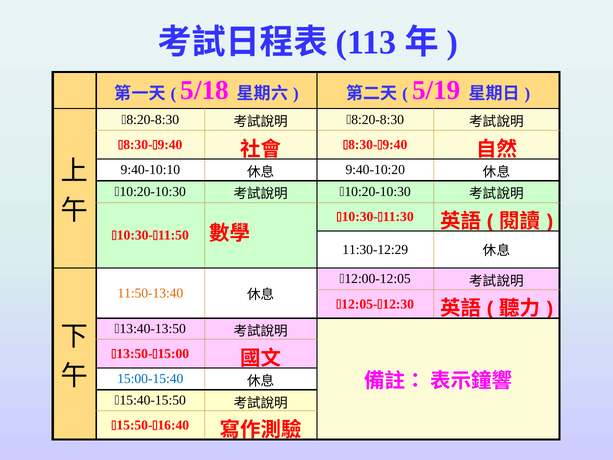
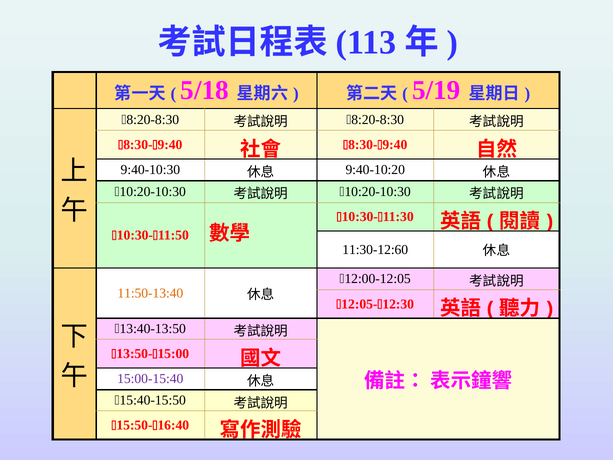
9:40-10:10: 9:40-10:10 -> 9:40-10:30
11:30-12:29: 11:30-12:29 -> 11:30-12:60
15:00-15:40 colour: blue -> purple
